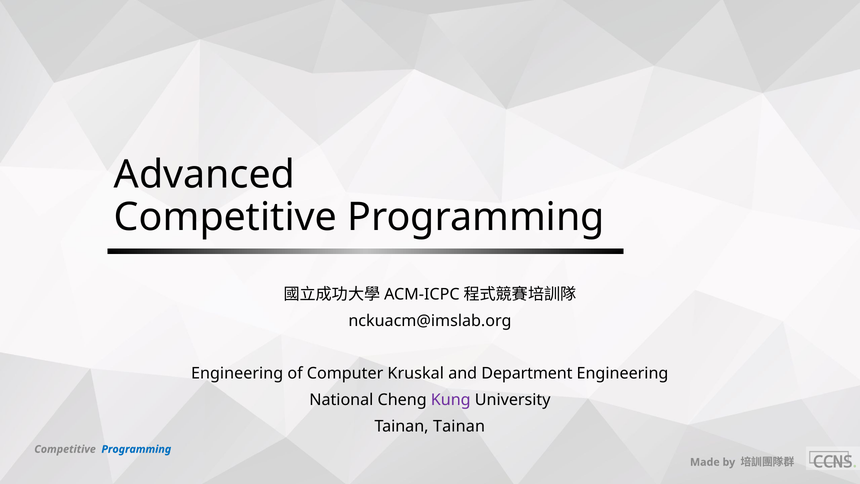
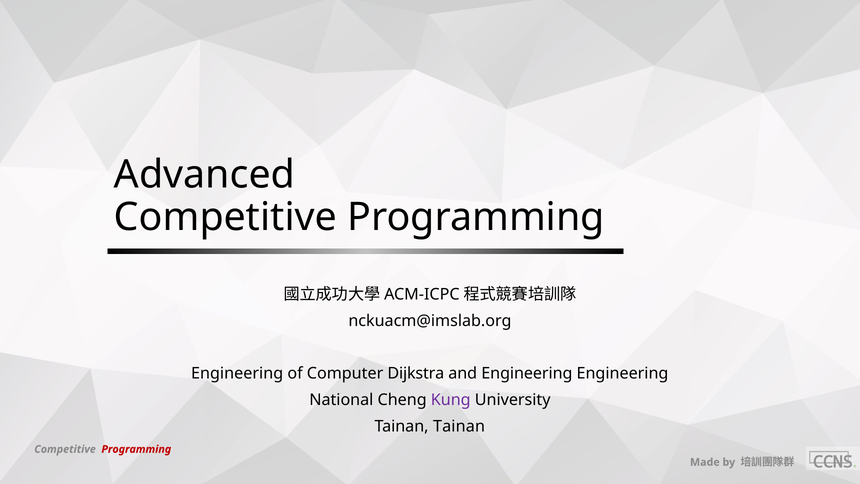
Kruskal: Kruskal -> Dijkstra
and Department: Department -> Engineering
Programming at (136, 449) colour: blue -> red
